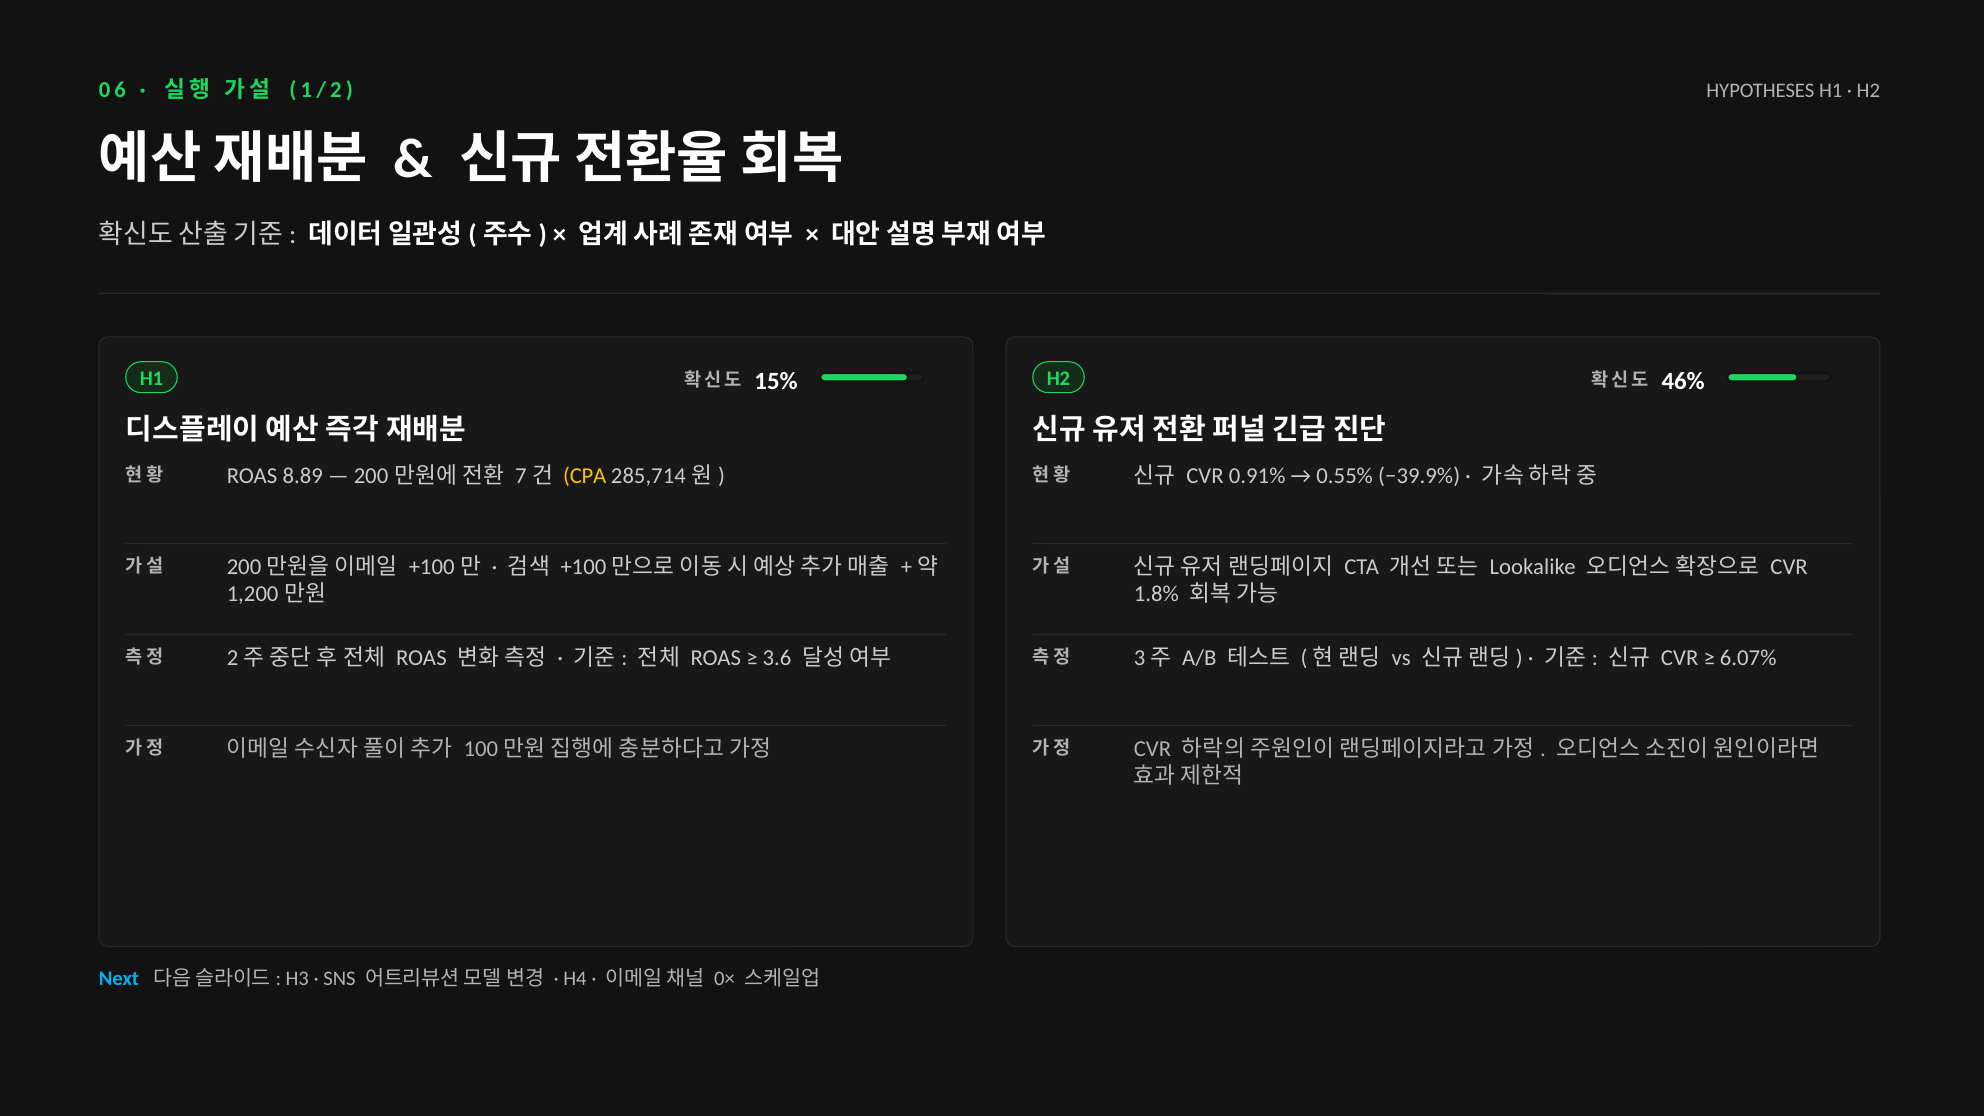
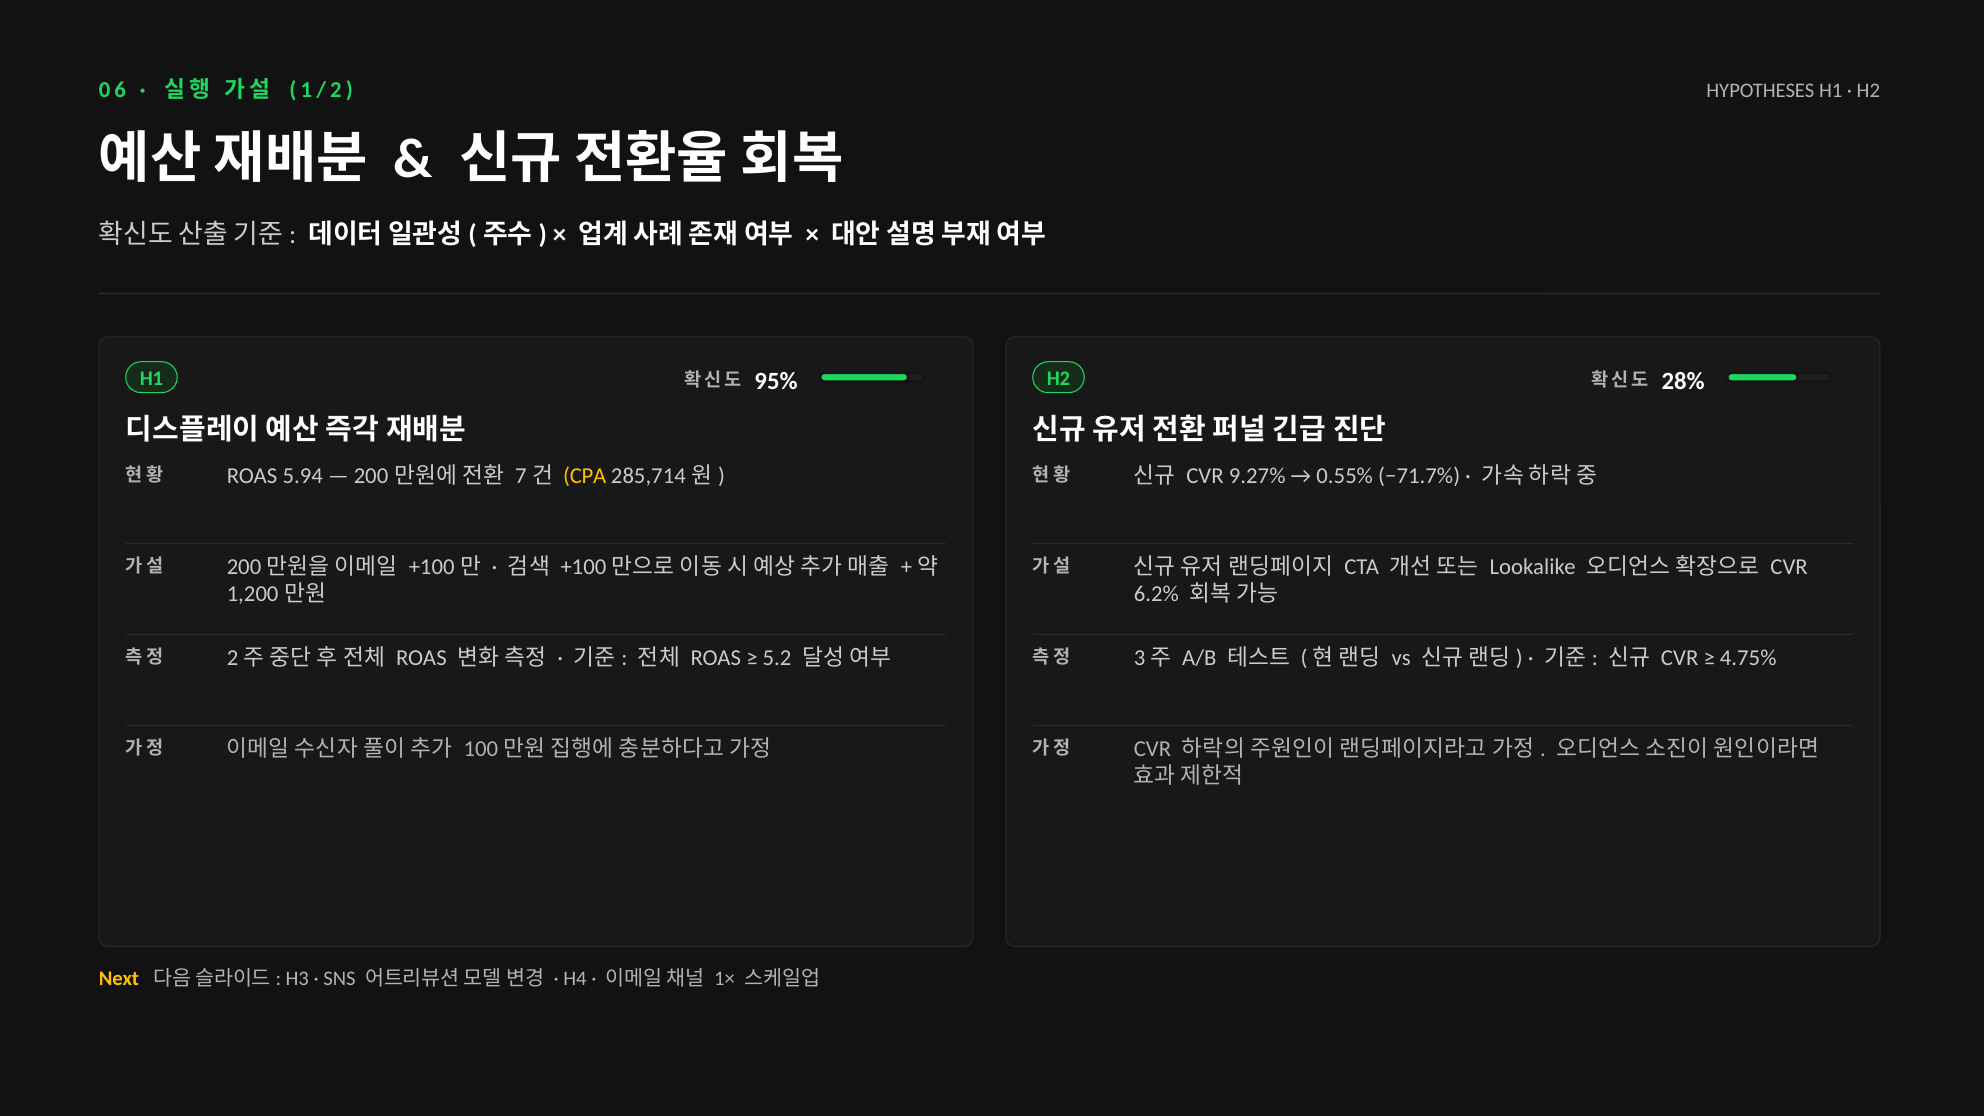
15%: 15% -> 95%
46%: 46% -> 28%
8.89: 8.89 -> 5.94
0.91%: 0.91% -> 9.27%
−39.9%: −39.9% -> −71.7%
1.8%: 1.8% -> 6.2%
3.6: 3.6 -> 5.2
6.07%: 6.07% -> 4.75%
Next colour: light blue -> yellow
0×: 0× -> 1×
